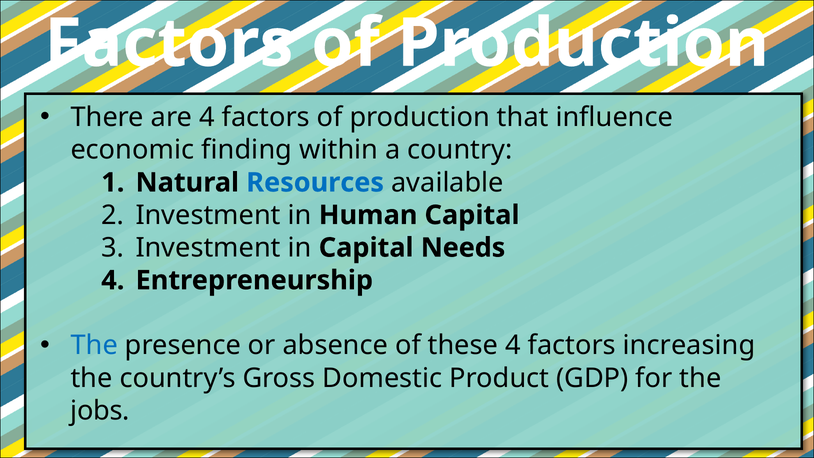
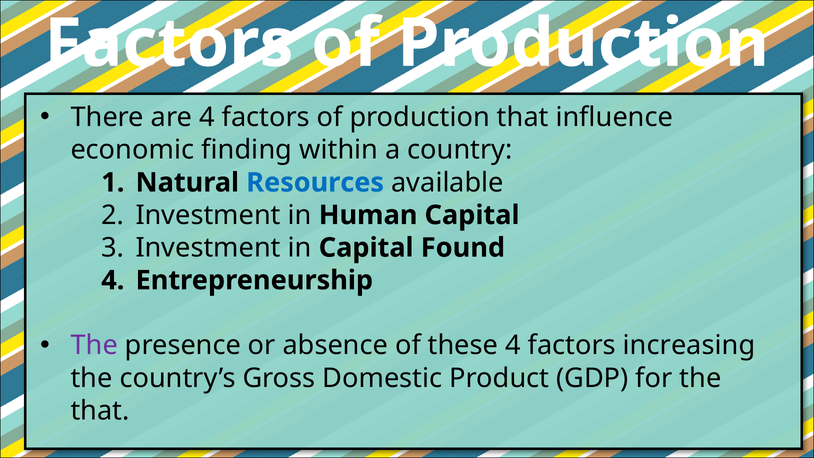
Needs: Needs -> Found
The at (94, 345) colour: blue -> purple
jobs at (100, 411): jobs -> that
